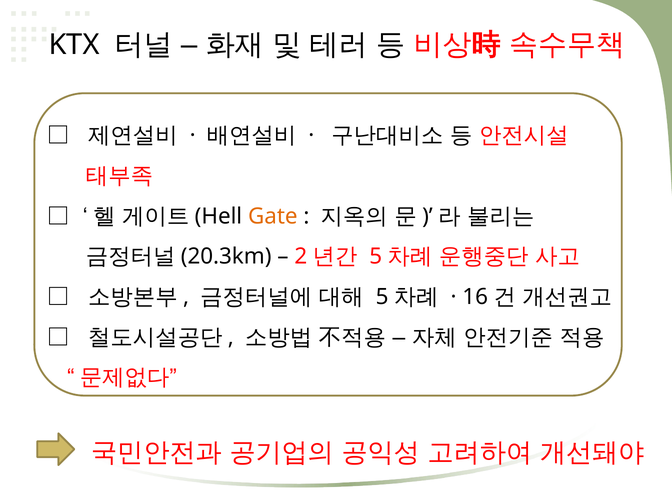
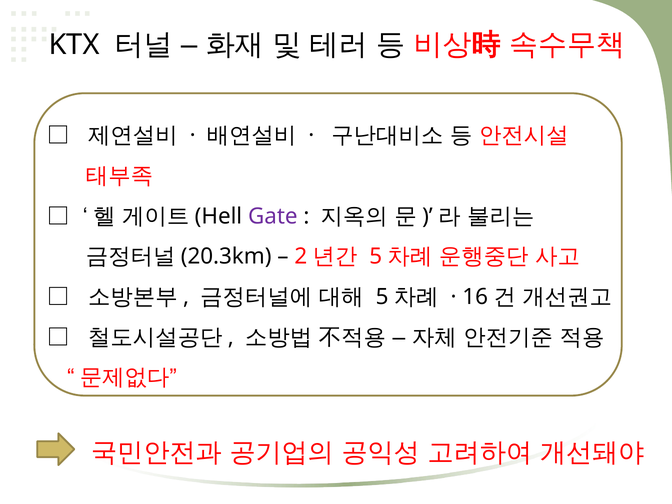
Gate colour: orange -> purple
